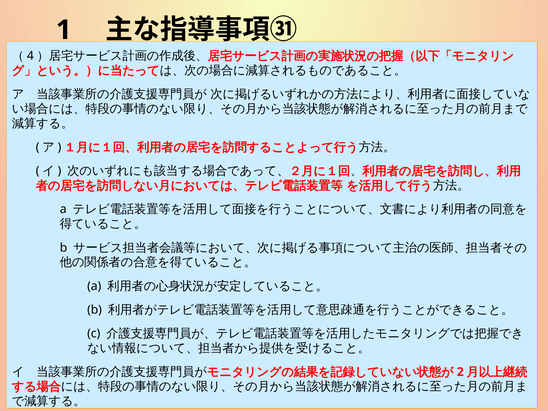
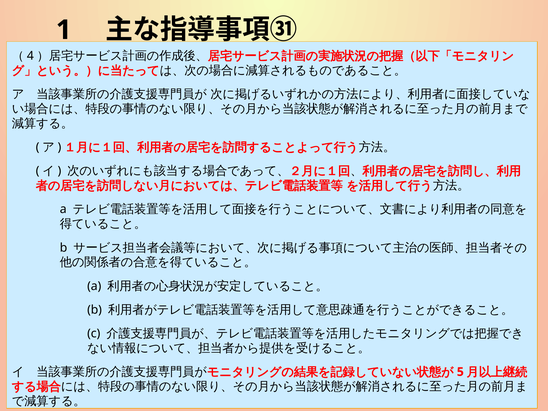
2: 2 -> 5
